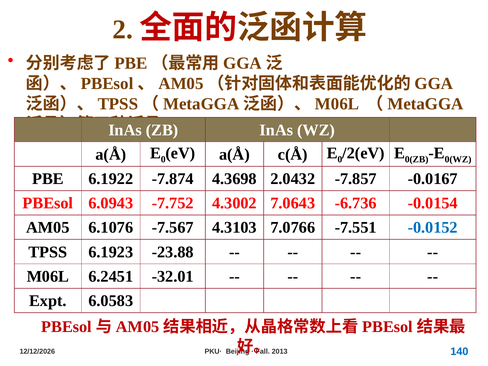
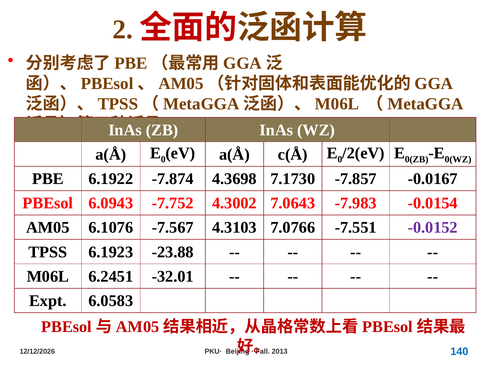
2.0432: 2.0432 -> 7.1730
-6.736: -6.736 -> -7.983
-0.0152 colour: blue -> purple
